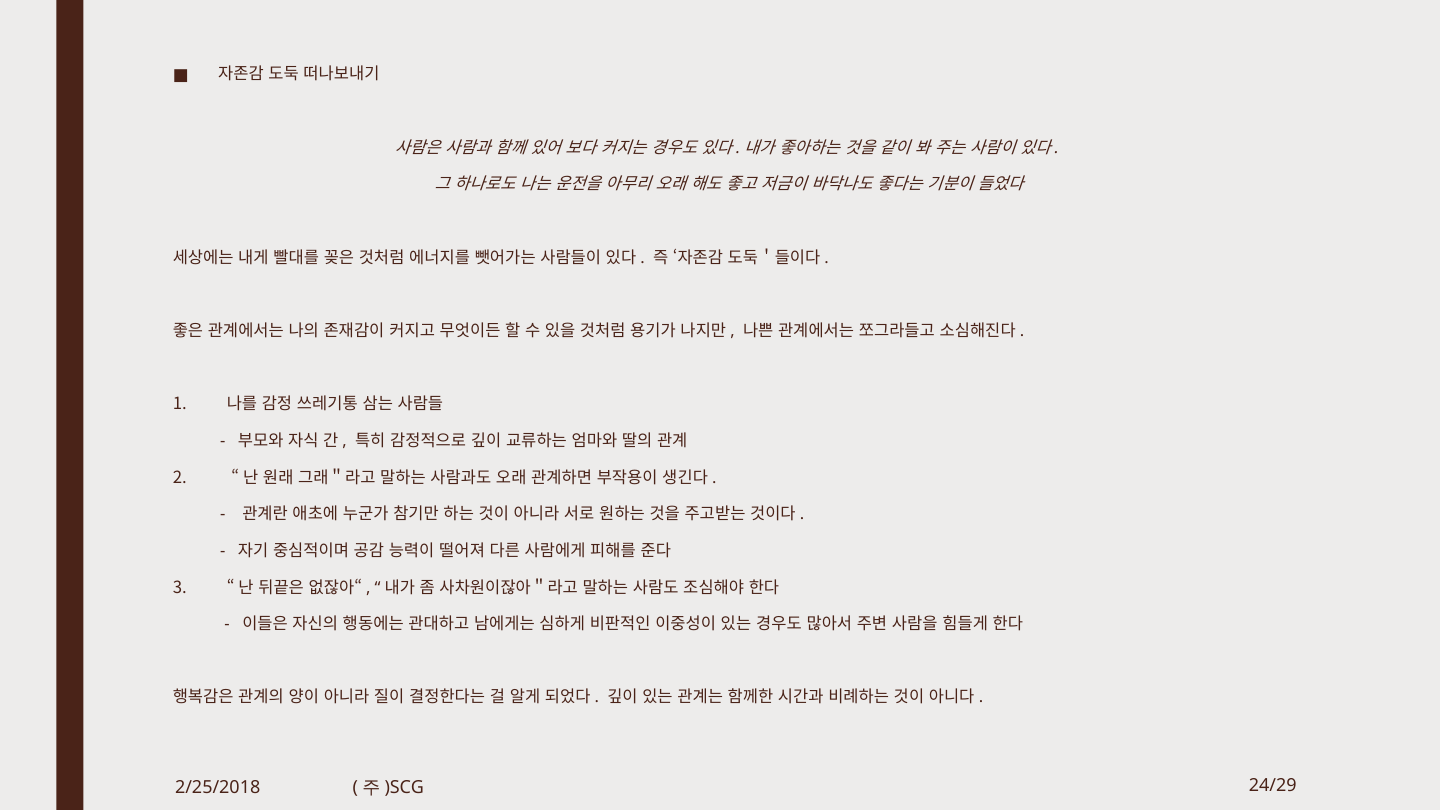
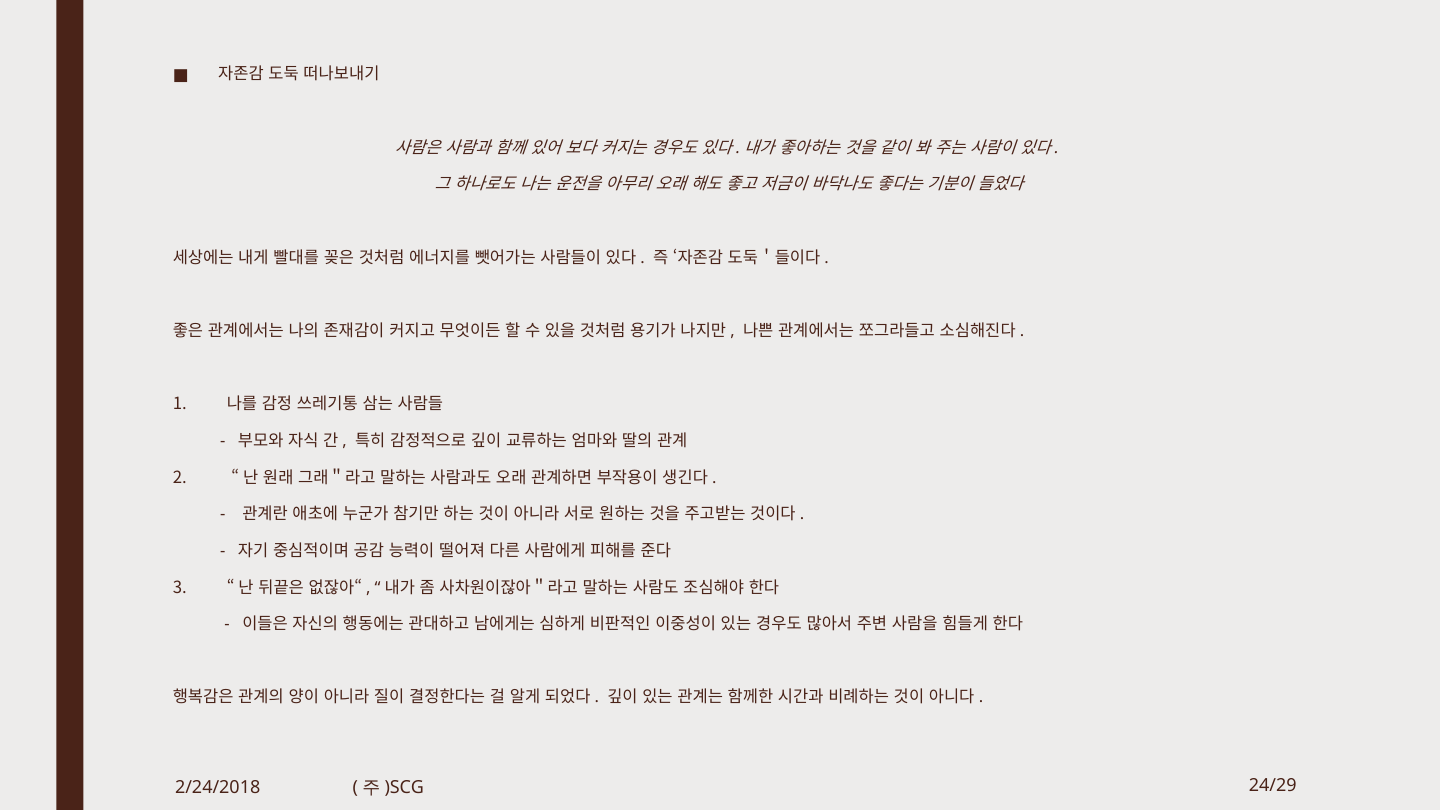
2/25/2018: 2/25/2018 -> 2/24/2018
